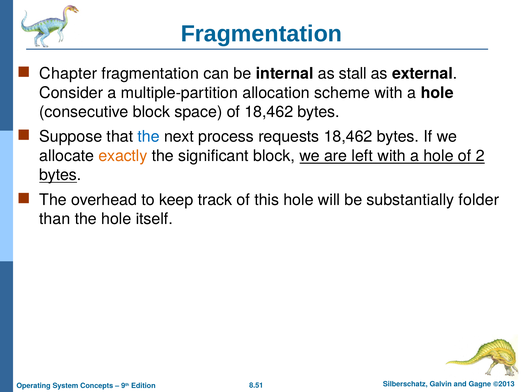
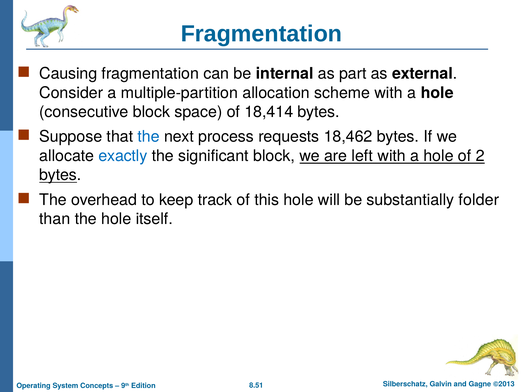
Chapter: Chapter -> Causing
stall: stall -> part
of 18,462: 18,462 -> 18,414
exactly colour: orange -> blue
